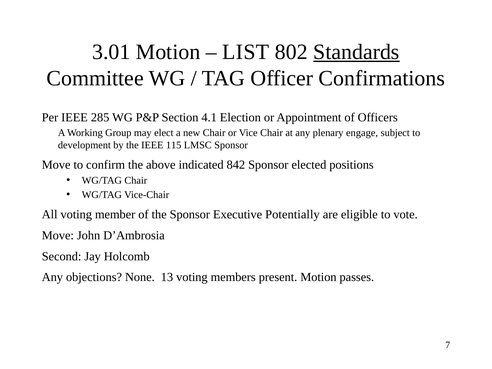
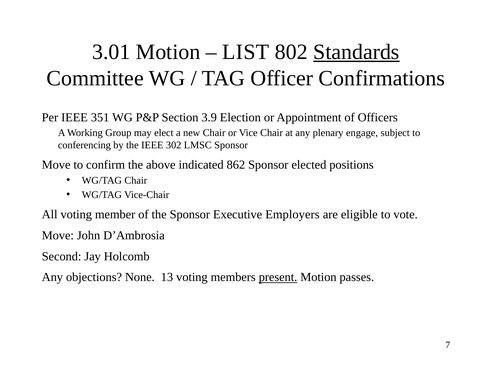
285: 285 -> 351
4.1: 4.1 -> 3.9
development: development -> conferencing
115: 115 -> 302
842: 842 -> 862
Potentially: Potentially -> Employers
present underline: none -> present
